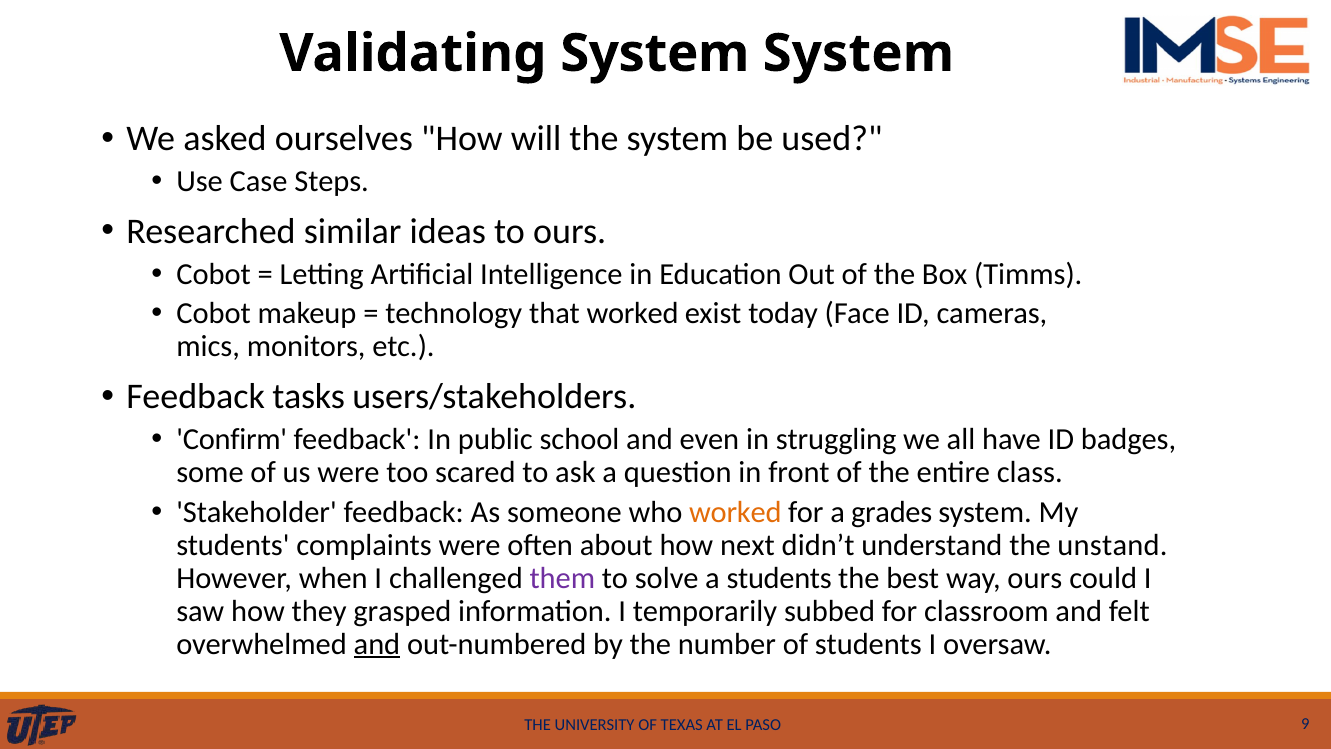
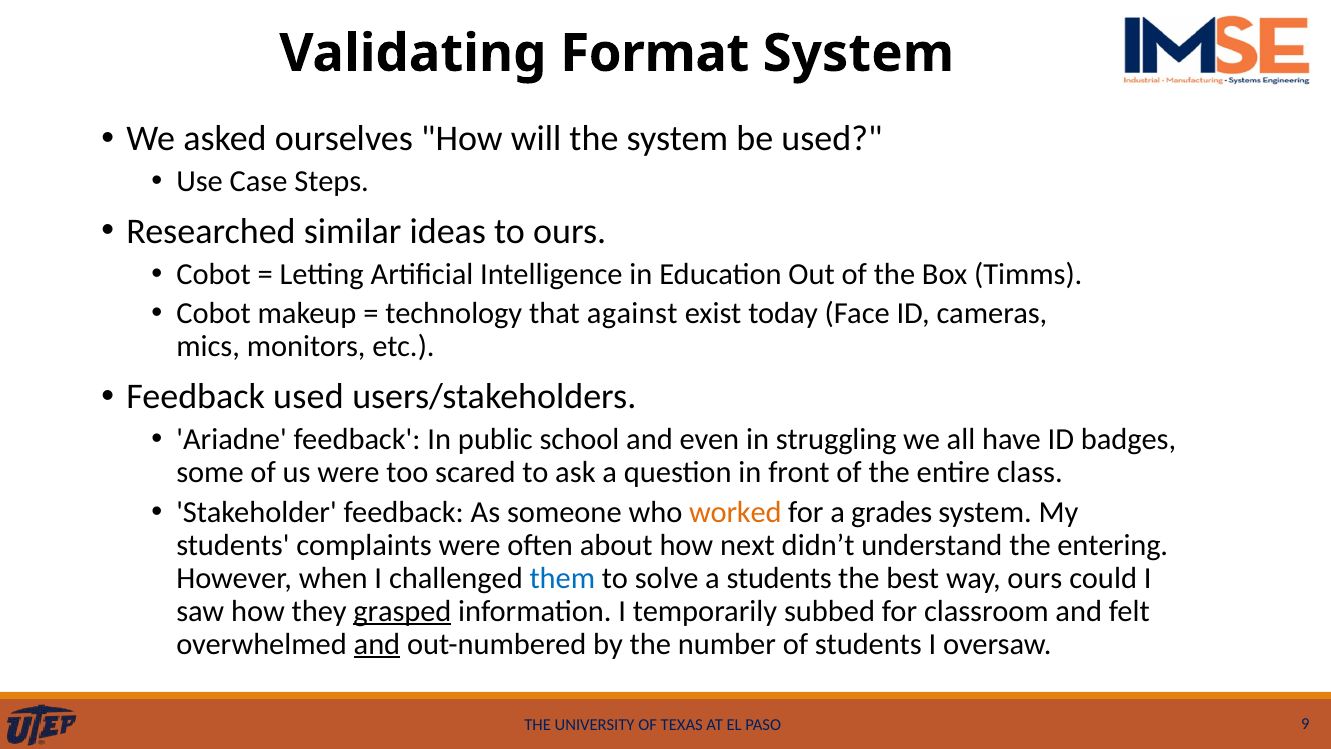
Validating System: System -> Format
that worked: worked -> against
Feedback tasks: tasks -> used
Confirm: Confirm -> Ariadne
unstand: unstand -> entering
them colour: purple -> blue
grasped underline: none -> present
